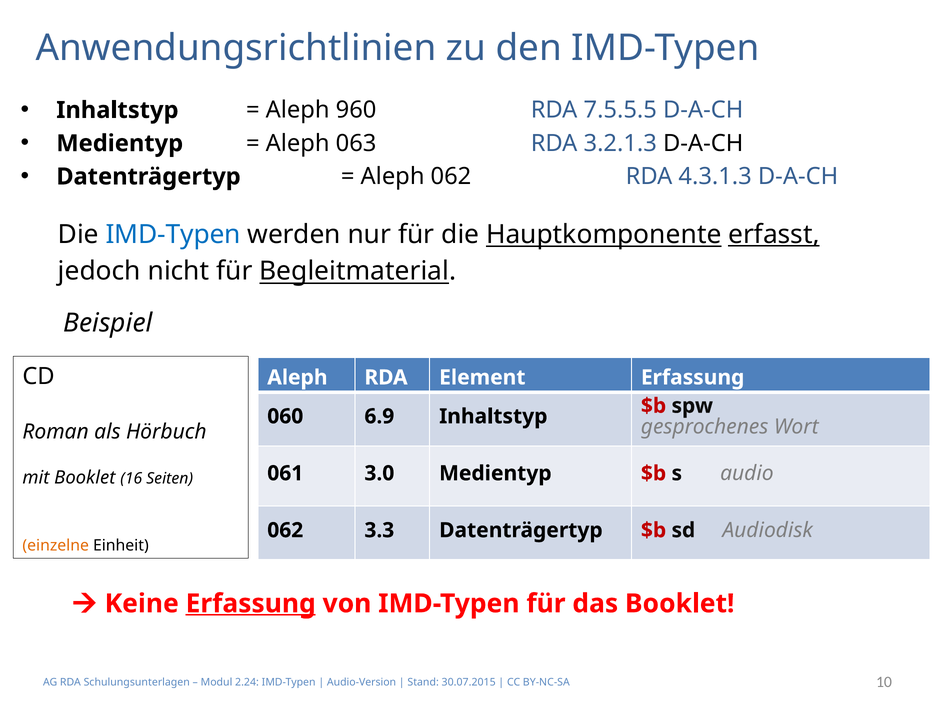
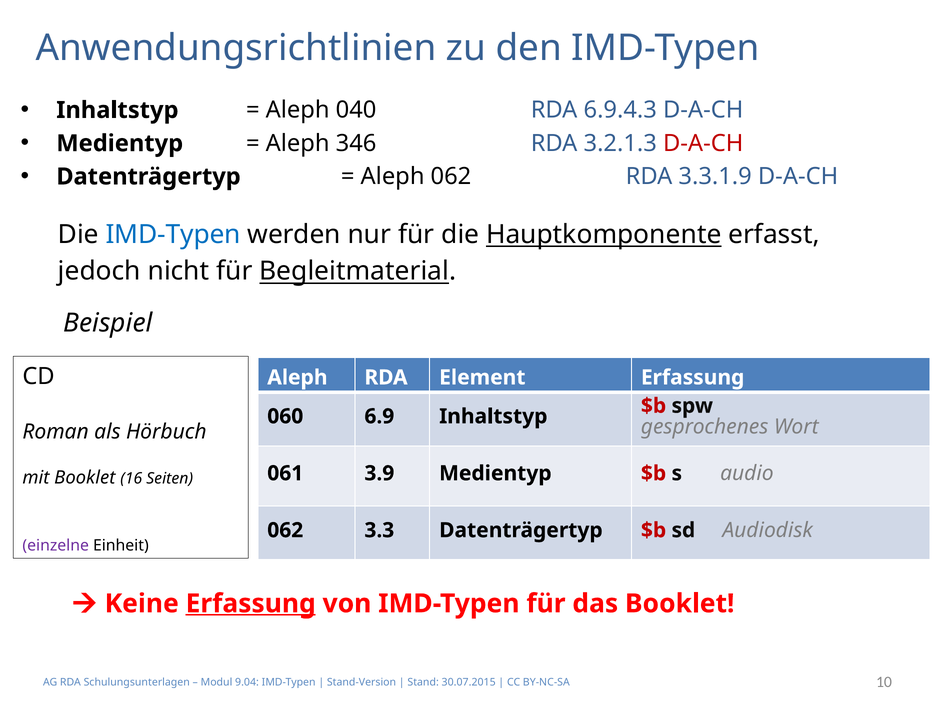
960: 960 -> 040
7.5.5.5: 7.5.5.5 -> 6.9.4.3
063: 063 -> 346
D-A-CH at (703, 143) colour: black -> red
4.3.1.3: 4.3.1.3 -> 3.3.1.9
erfasst underline: present -> none
3.0: 3.0 -> 3.9
einzelne colour: orange -> purple
2.24: 2.24 -> 9.04
Audio-Version: Audio-Version -> Stand-Version
